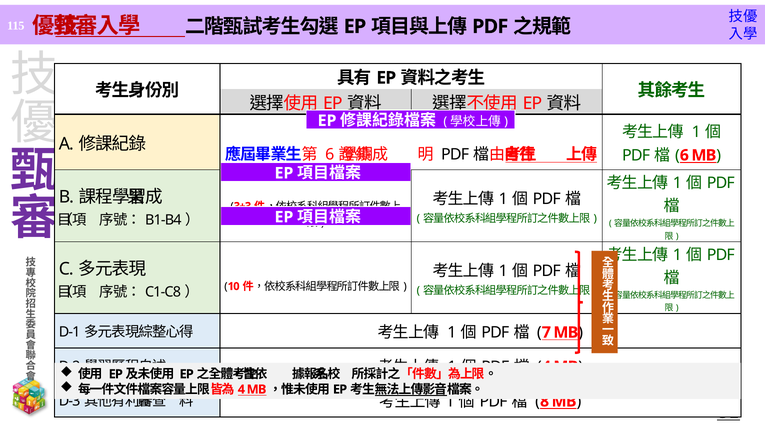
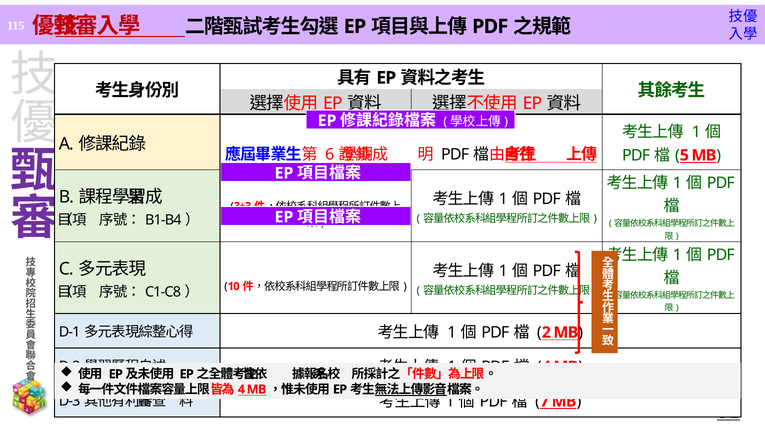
6 at (684, 155): 6 -> 5
7: 7 -> 2
8: 8 -> 7
